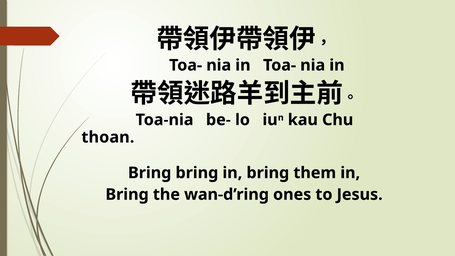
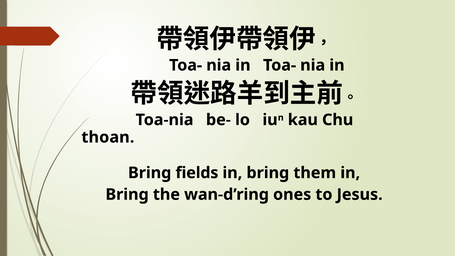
Bring bring: bring -> fields
